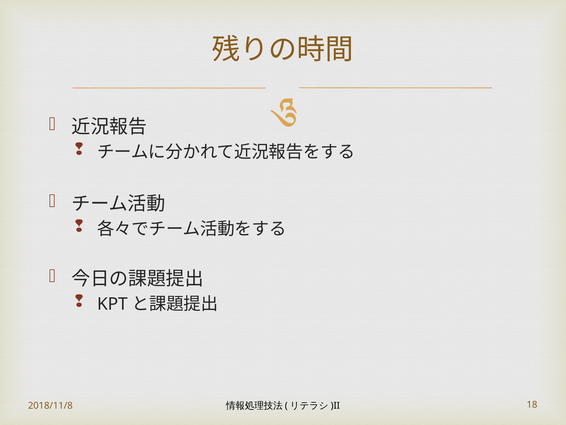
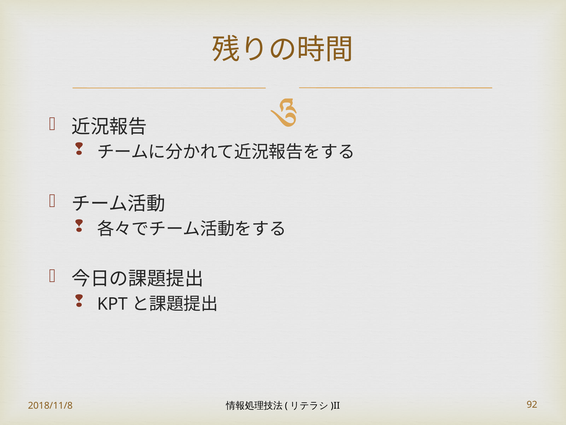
18: 18 -> 92
